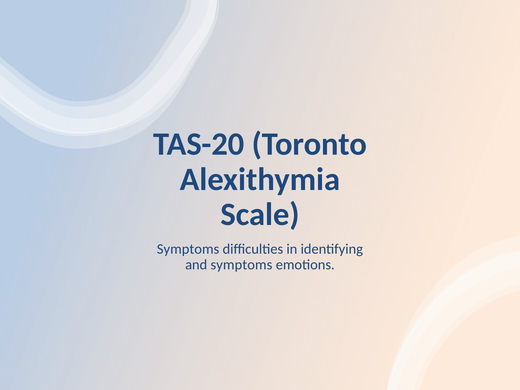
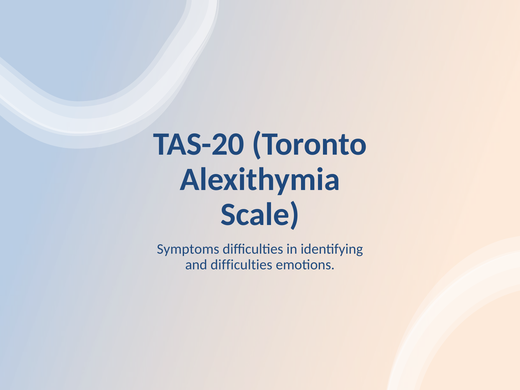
and symptoms: symptoms -> difficulties
